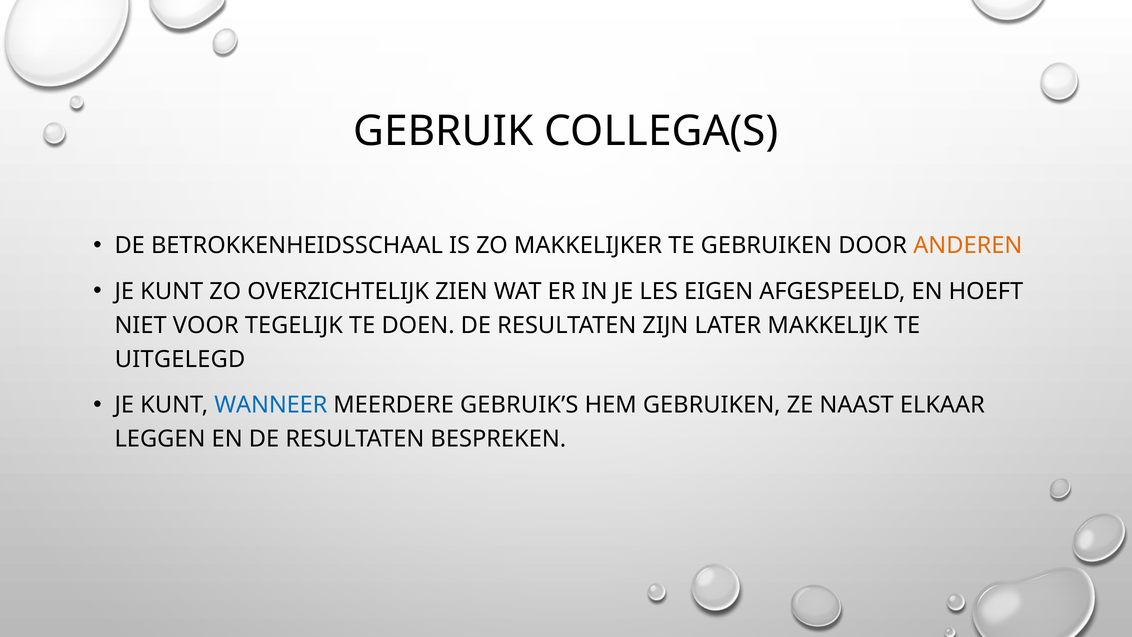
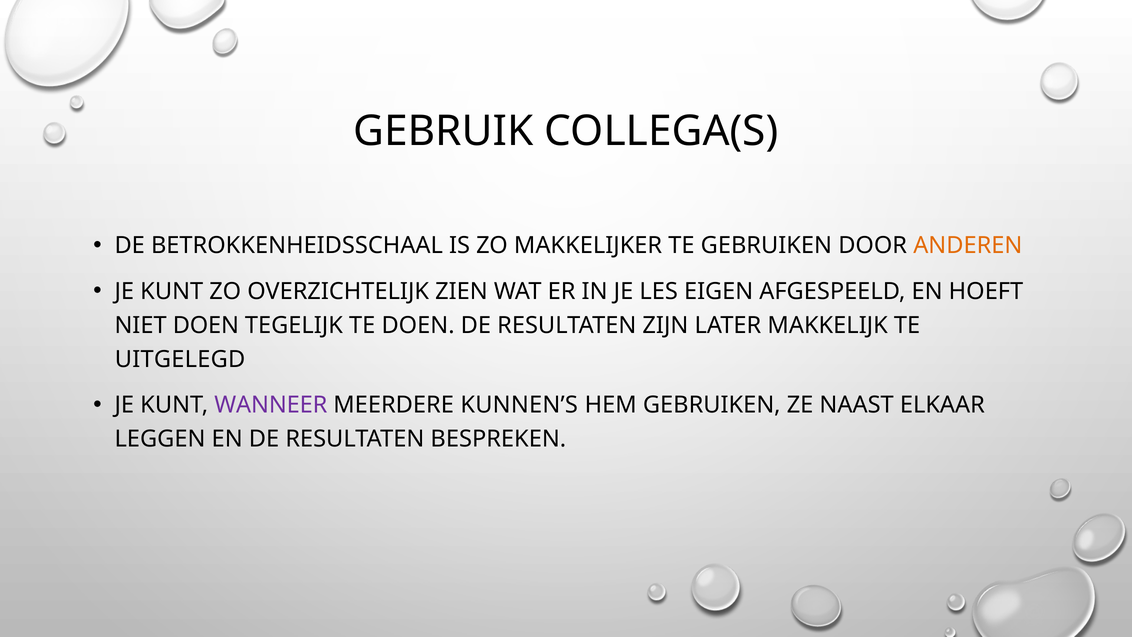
NIET VOOR: VOOR -> DOEN
WANNEER colour: blue -> purple
GEBRUIK’S: GEBRUIK’S -> KUNNEN’S
